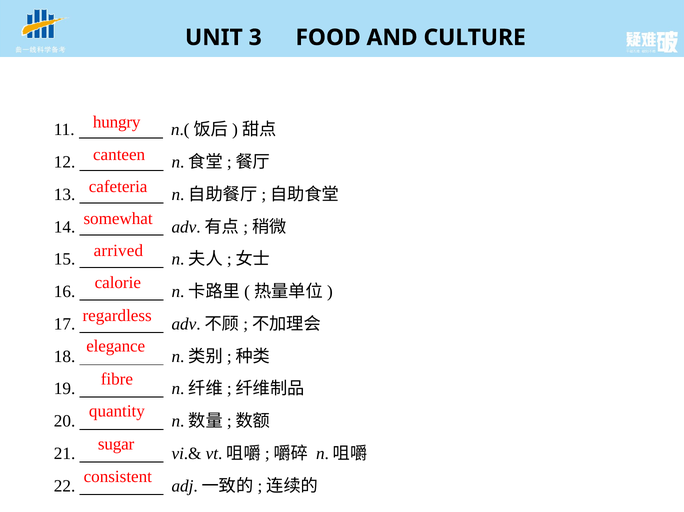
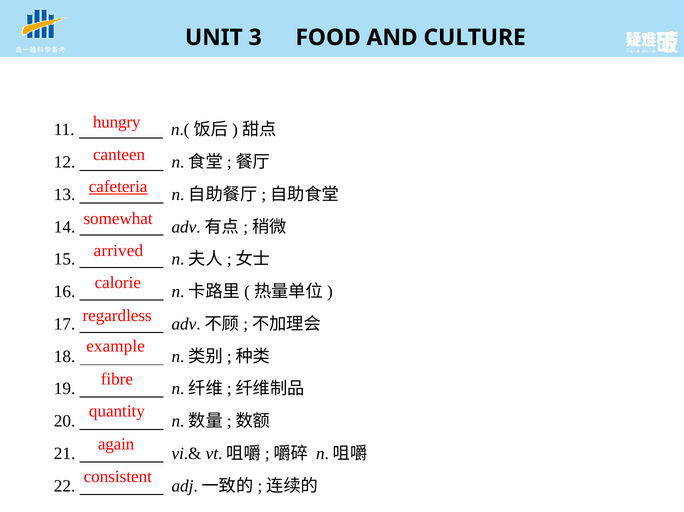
cafeteria underline: none -> present
elegance: elegance -> example
sugar: sugar -> again
